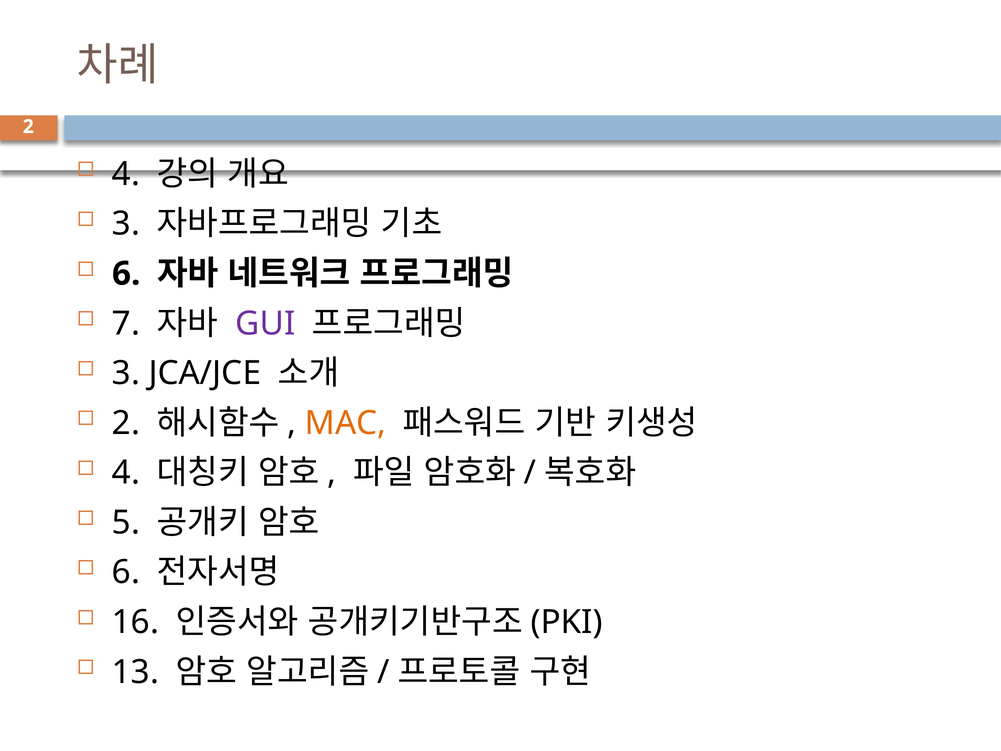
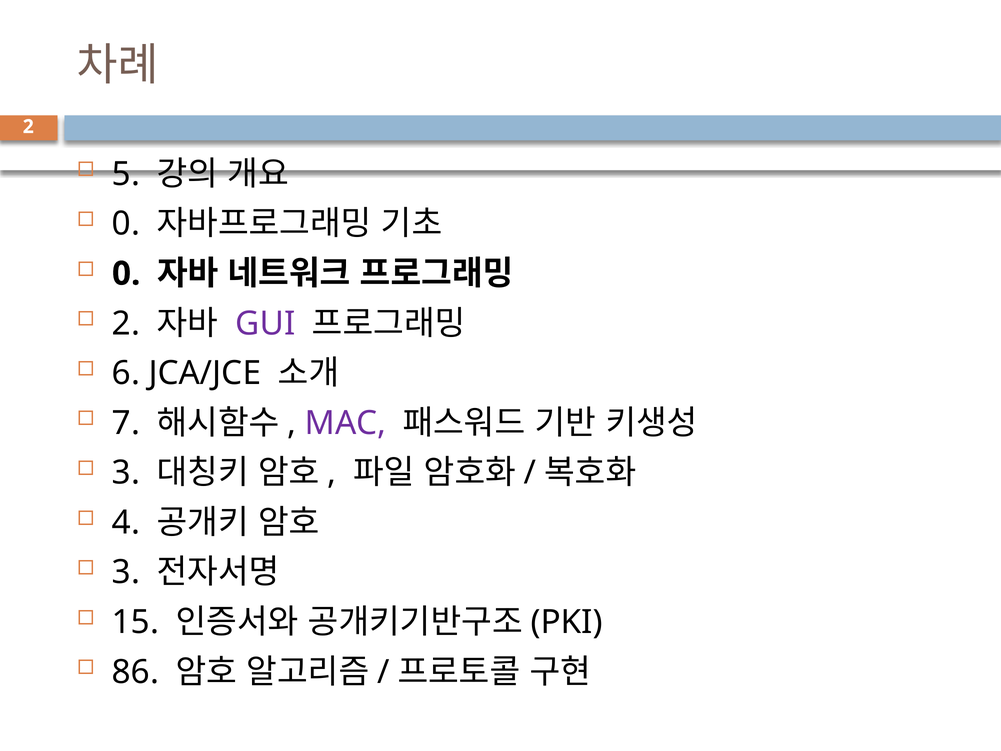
4 at (126, 174): 4 -> 5
3 at (126, 224): 3 -> 0
6 at (126, 274): 6 -> 0
7 at (126, 323): 7 -> 2
3 at (126, 373): 3 -> 6
2 at (126, 423): 2 -> 7
MAC colour: orange -> purple
4 at (126, 473): 4 -> 3
5: 5 -> 4
6 at (126, 572): 6 -> 3
16: 16 -> 15
13: 13 -> 86
